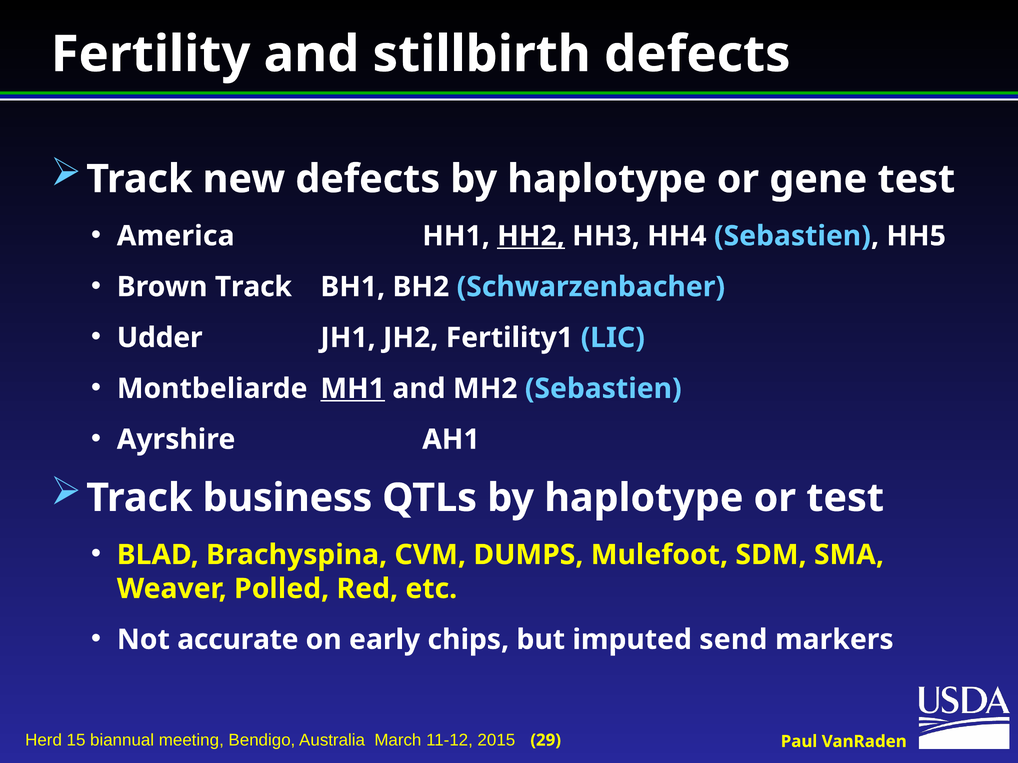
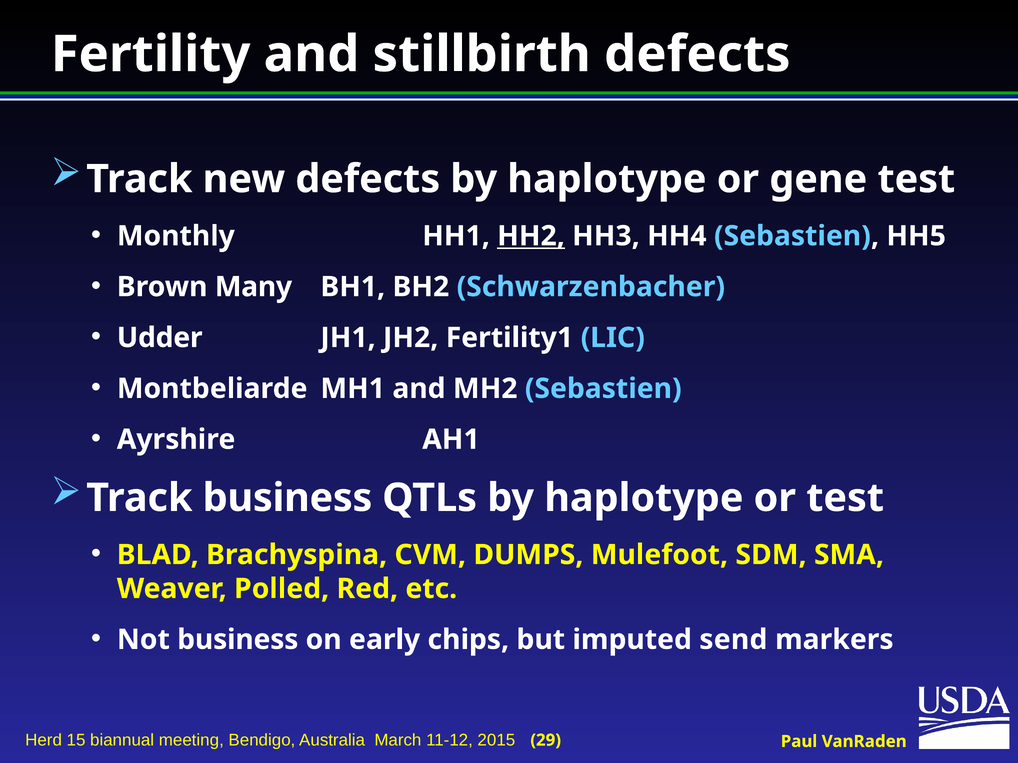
America: America -> Monthly
Brown Track: Track -> Many
MH1 underline: present -> none
Not accurate: accurate -> business
